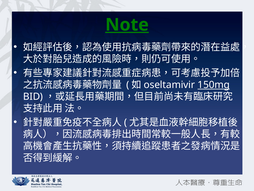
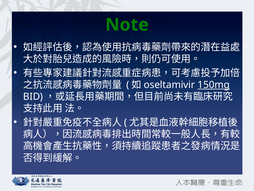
Note underline: present -> none
